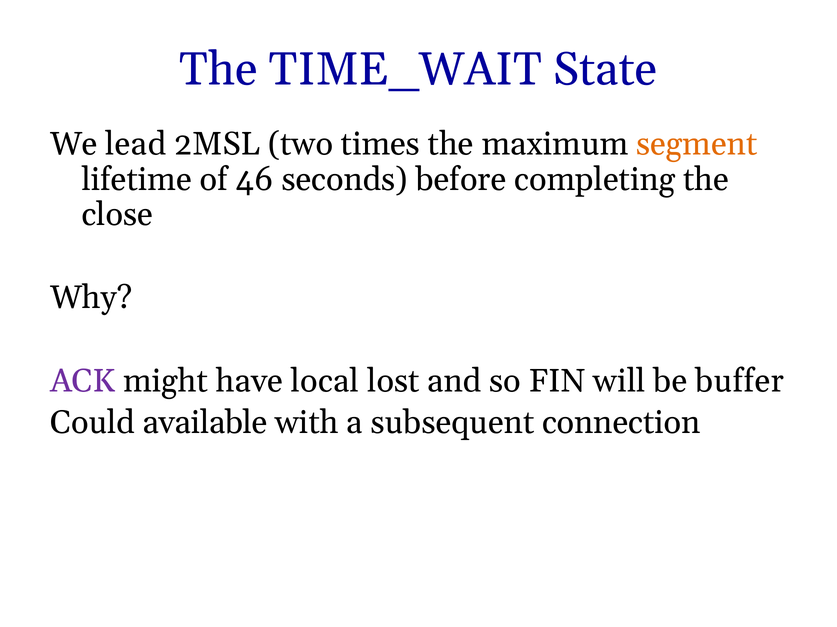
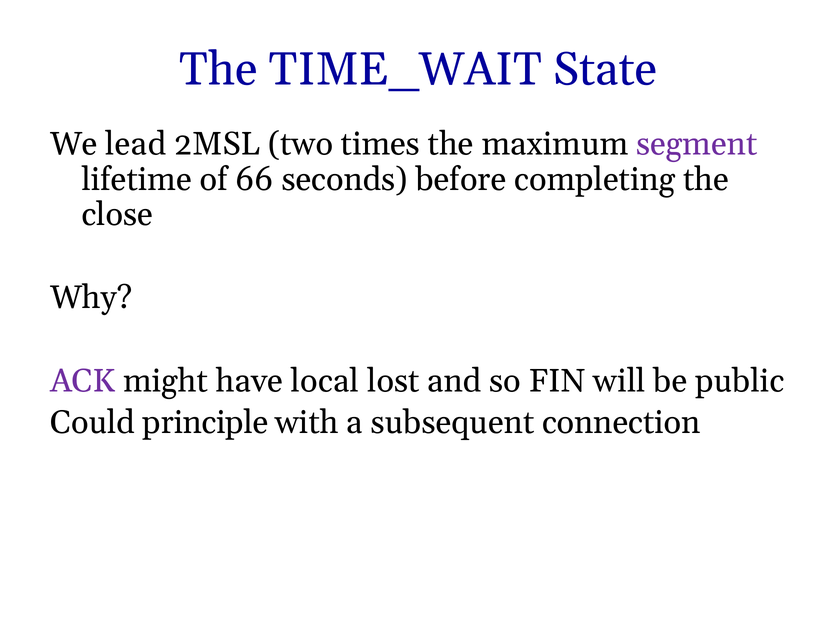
segment colour: orange -> purple
46: 46 -> 66
buffer: buffer -> public
available: available -> principle
